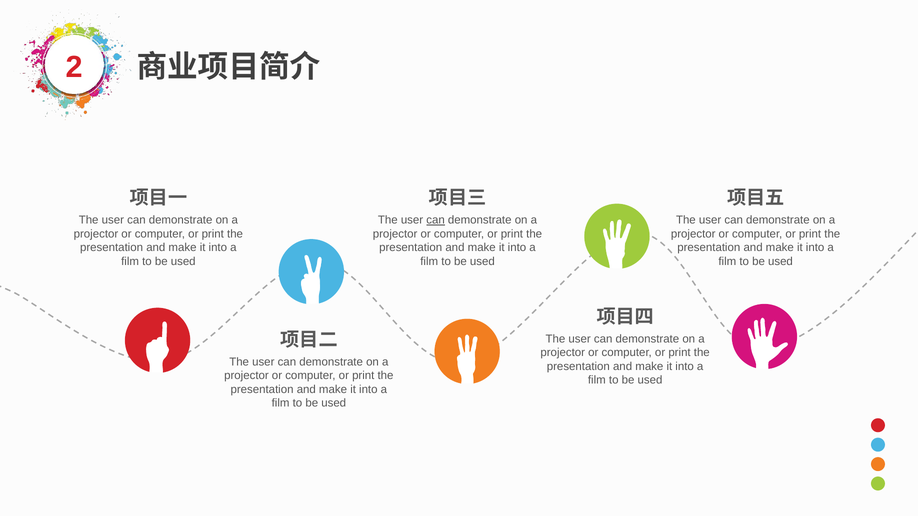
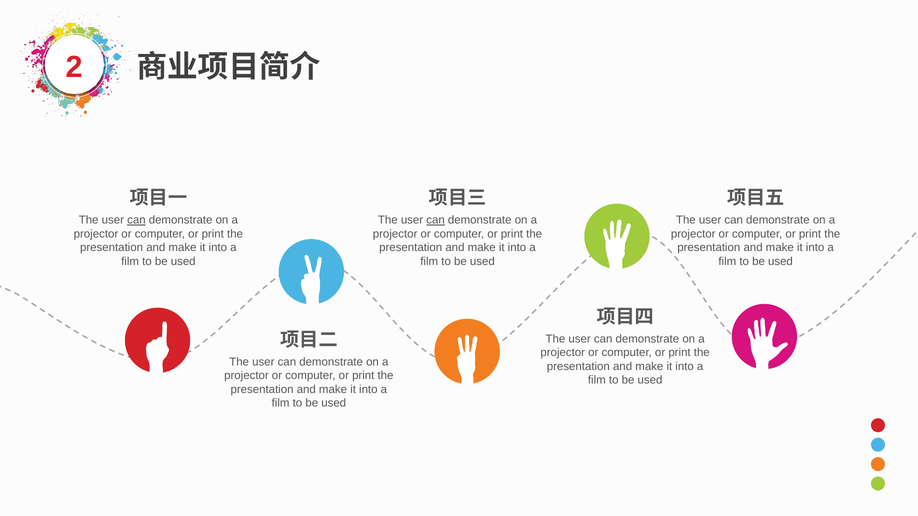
can at (136, 220) underline: none -> present
